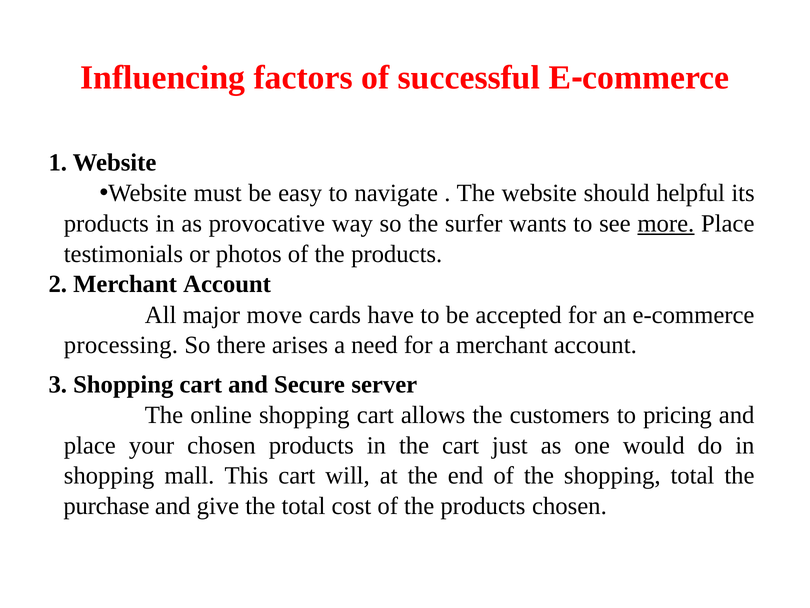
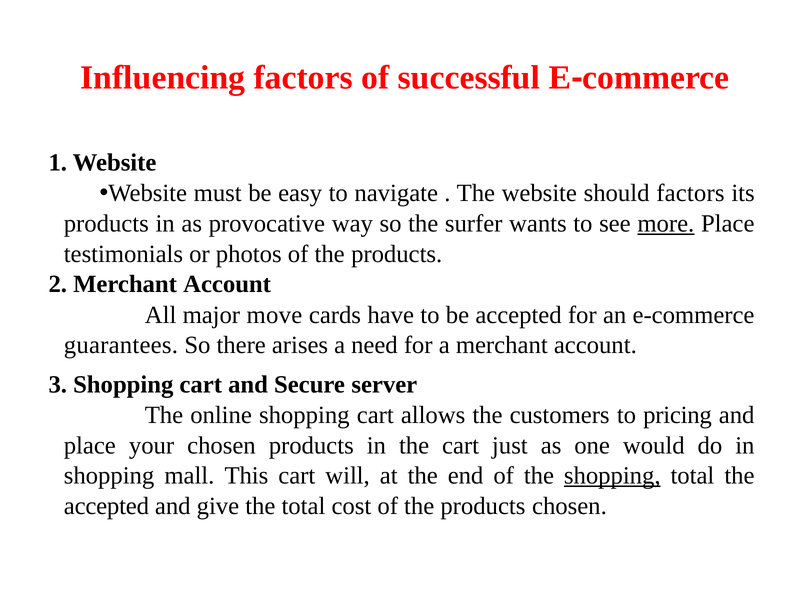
should helpful: helpful -> factors
processing: processing -> guarantees
shopping at (612, 475) underline: none -> present
purchase at (106, 506): purchase -> accepted
